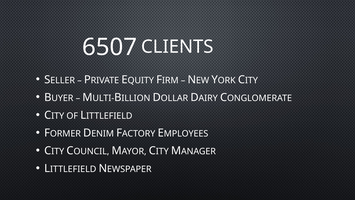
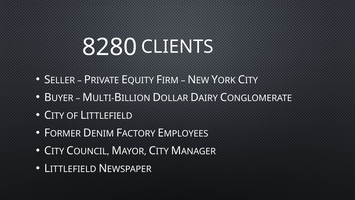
6507: 6507 -> 8280
